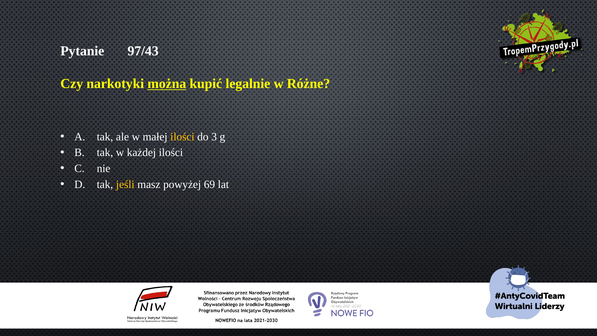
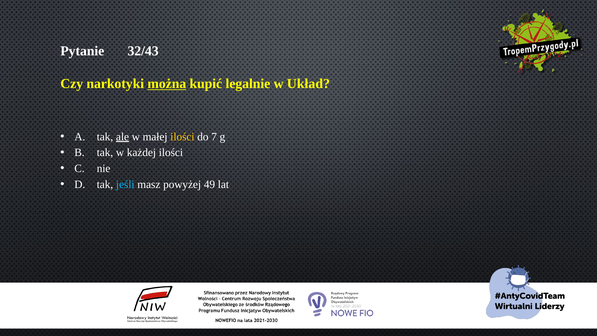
97/43: 97/43 -> 32/43
Różne: Różne -> Układ
ale underline: none -> present
3: 3 -> 7
jeśli colour: yellow -> light blue
69: 69 -> 49
